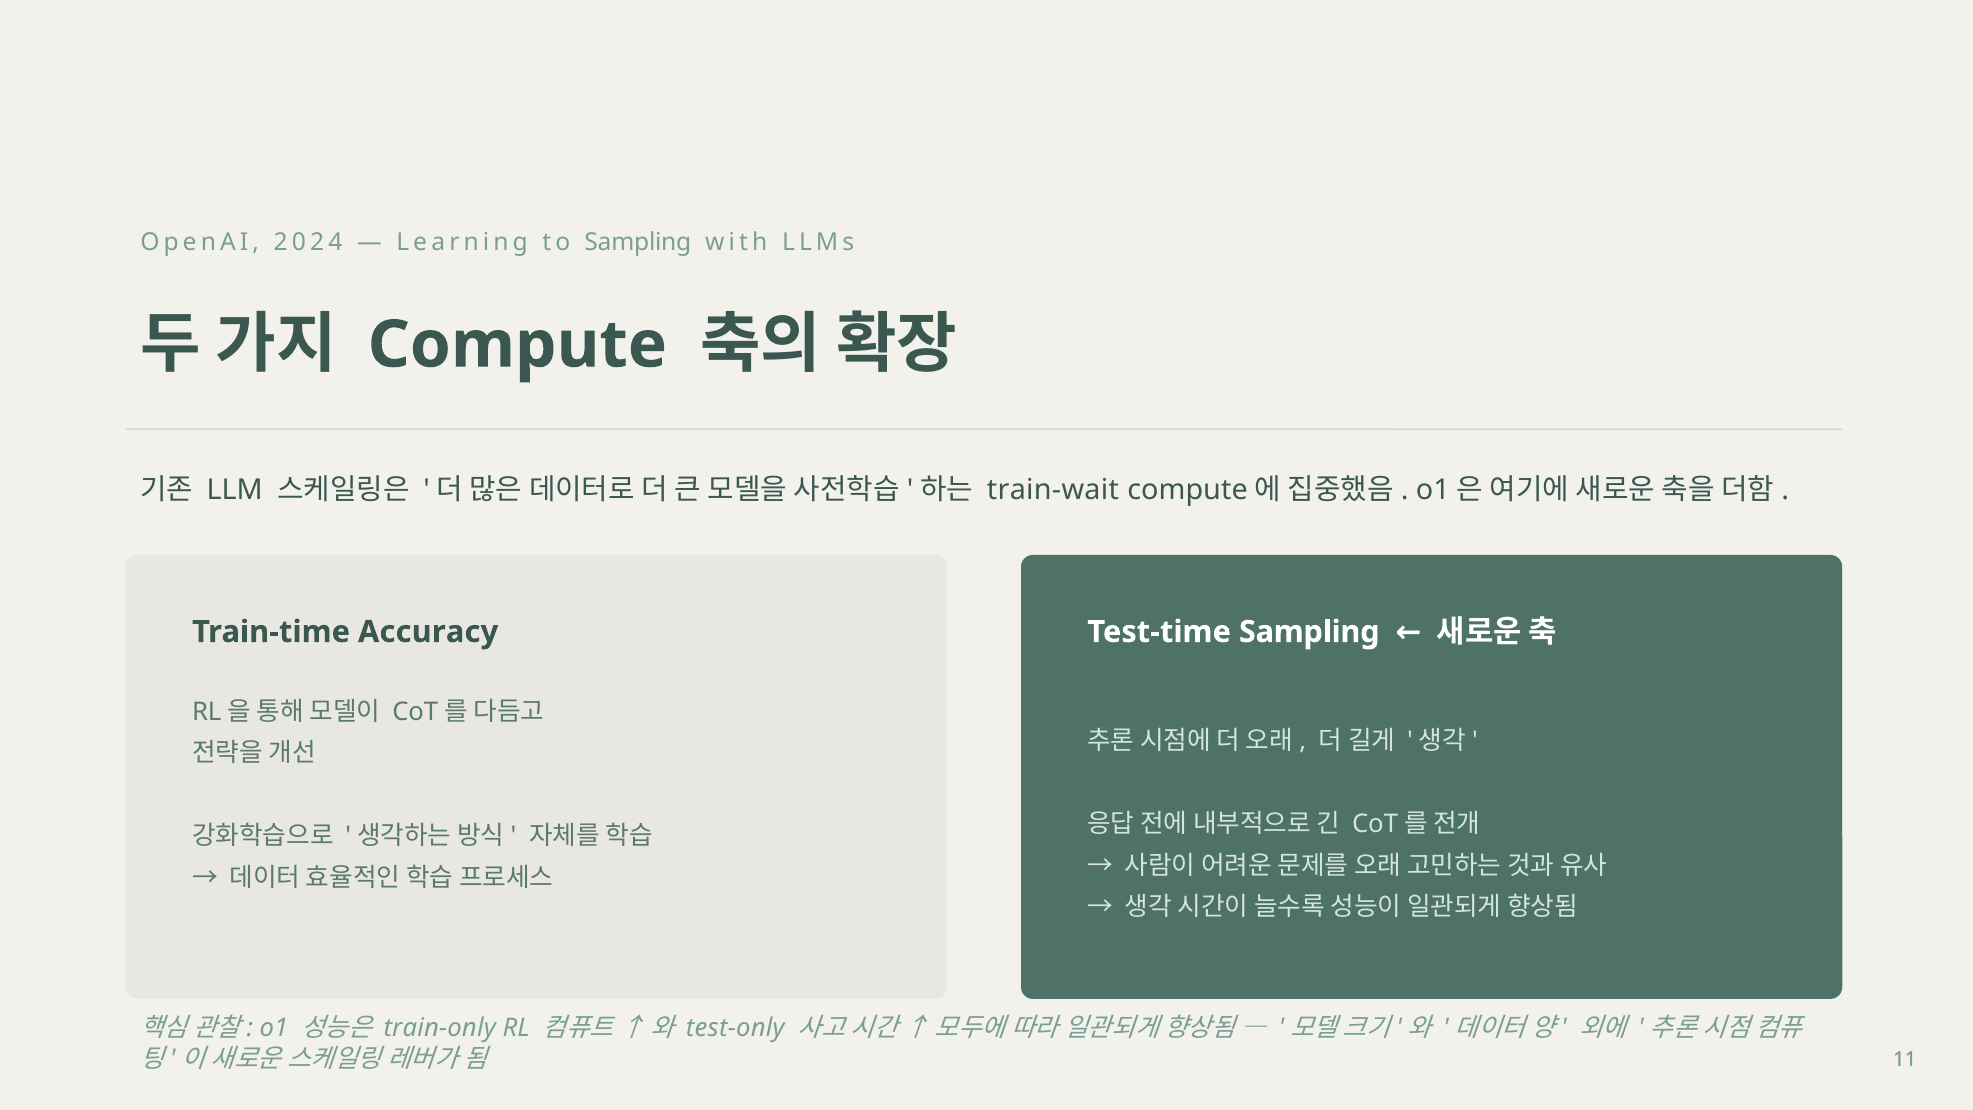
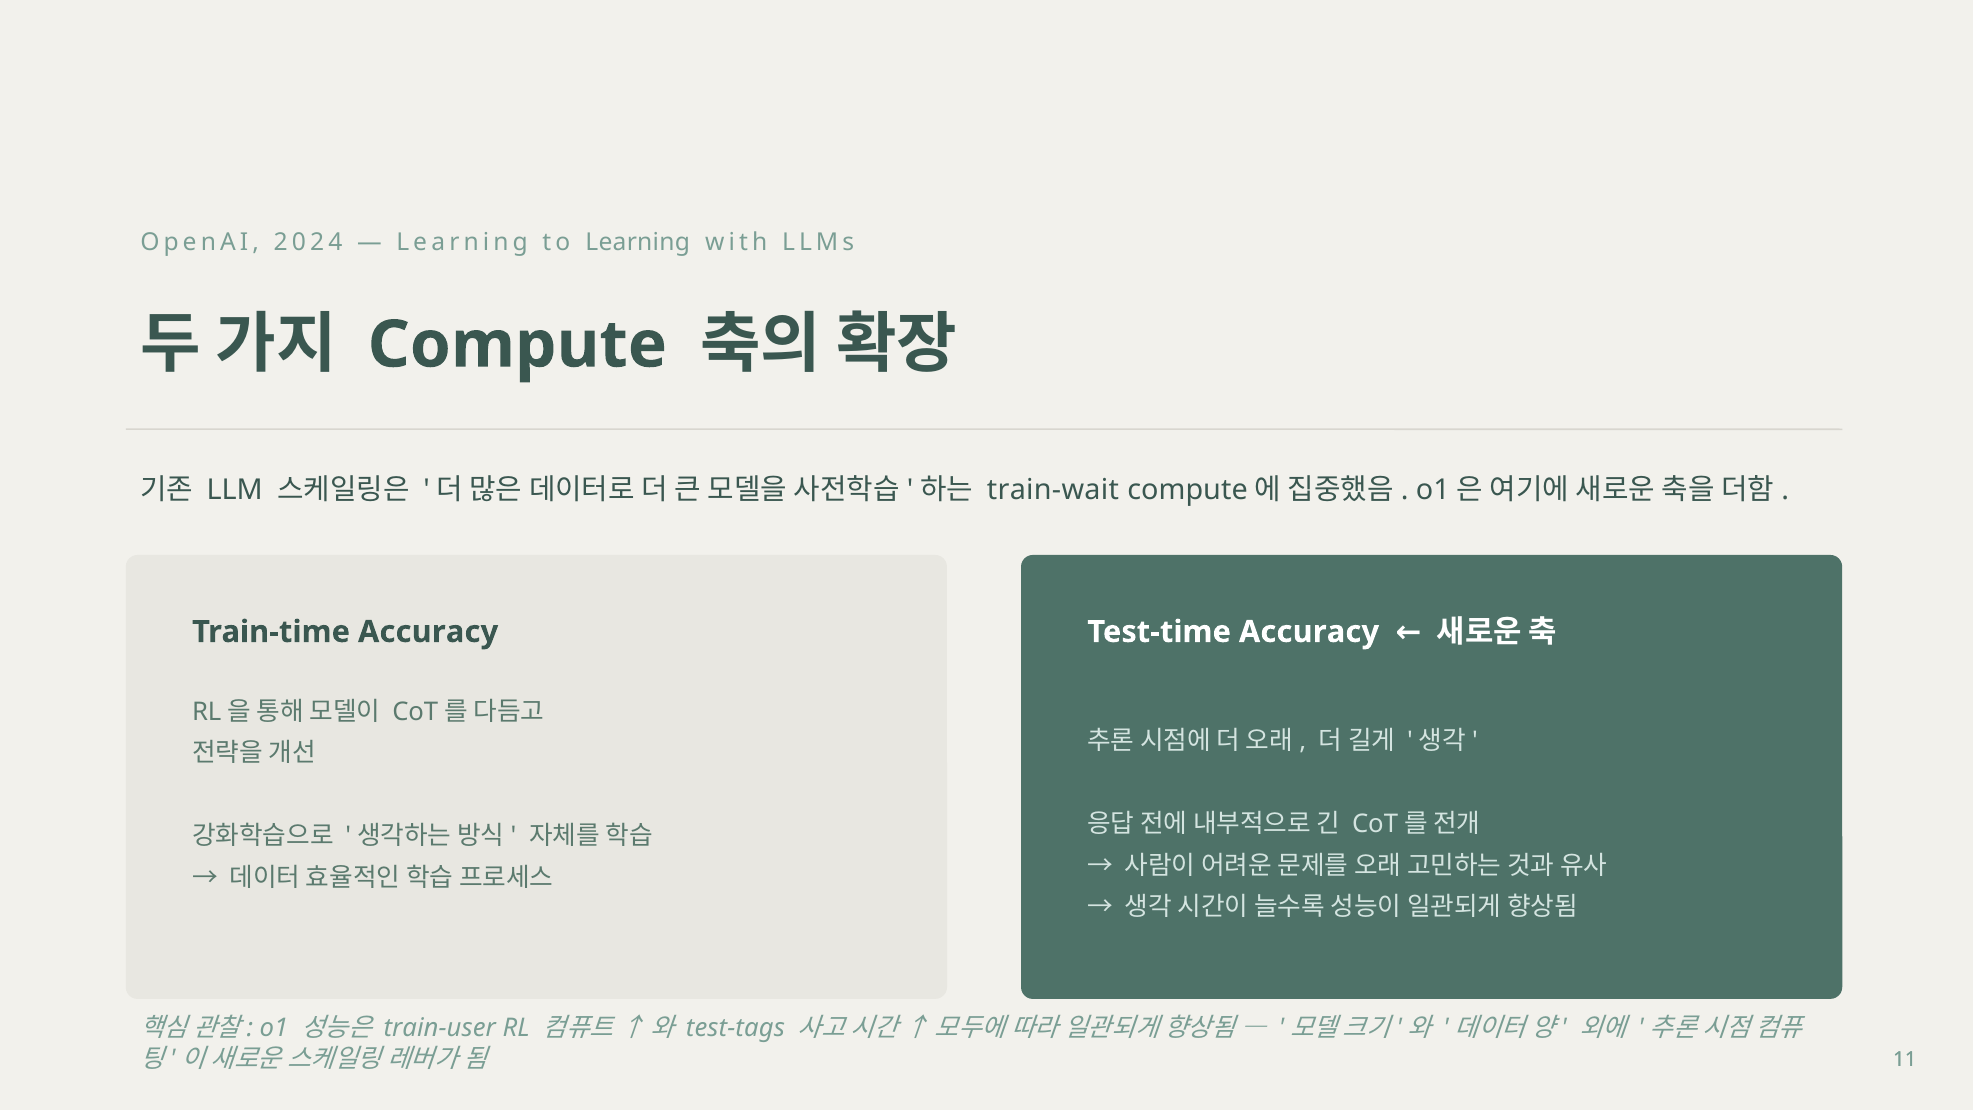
to Sampling: Sampling -> Learning
Test-time Sampling: Sampling -> Accuracy
train-only: train-only -> train-user
test-only: test-only -> test-tags
